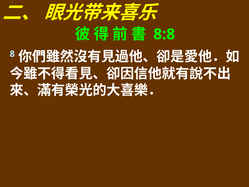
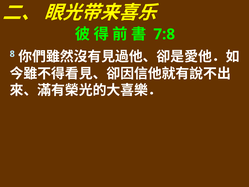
8:8: 8:8 -> 7:8
